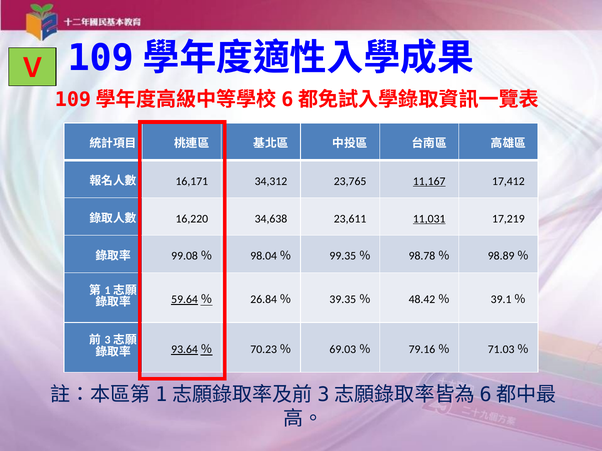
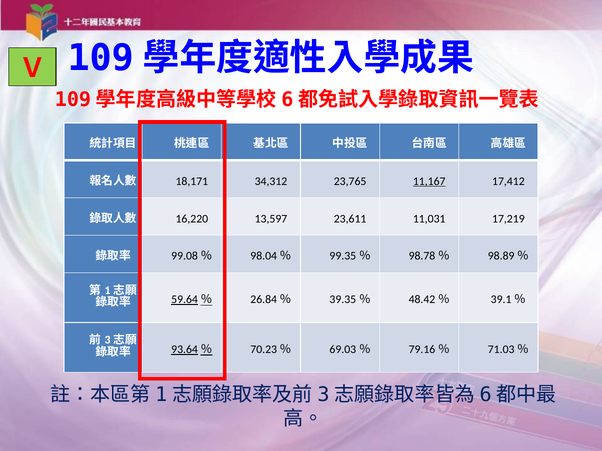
16,171: 16,171 -> 18,171
34,638: 34,638 -> 13,597
11,031 underline: present -> none
